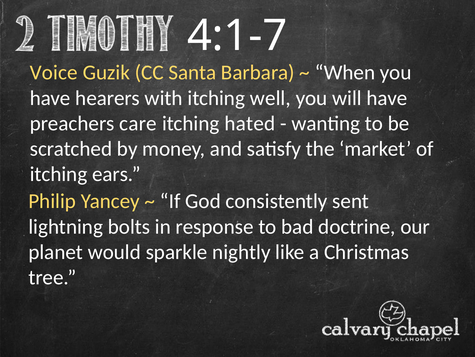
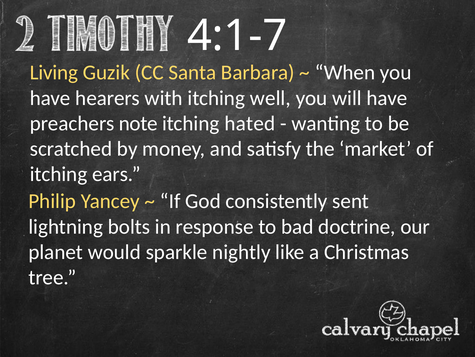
Voice: Voice -> Living
care: care -> note
